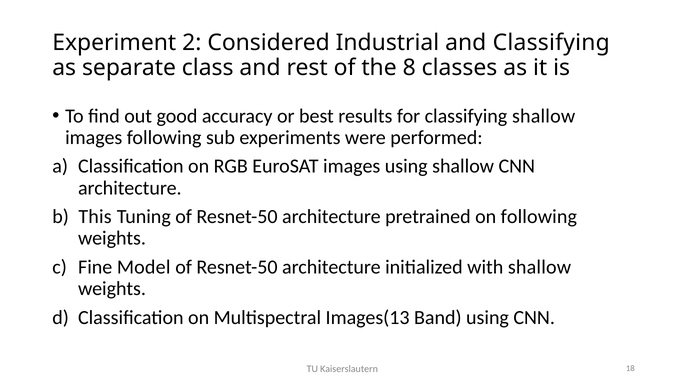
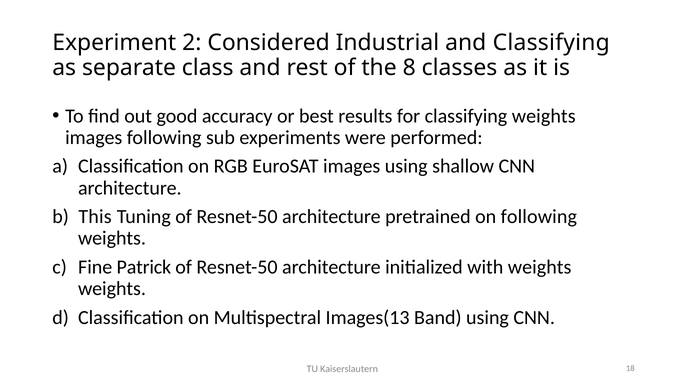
classifying shallow: shallow -> weights
Model: Model -> Patrick
with shallow: shallow -> weights
